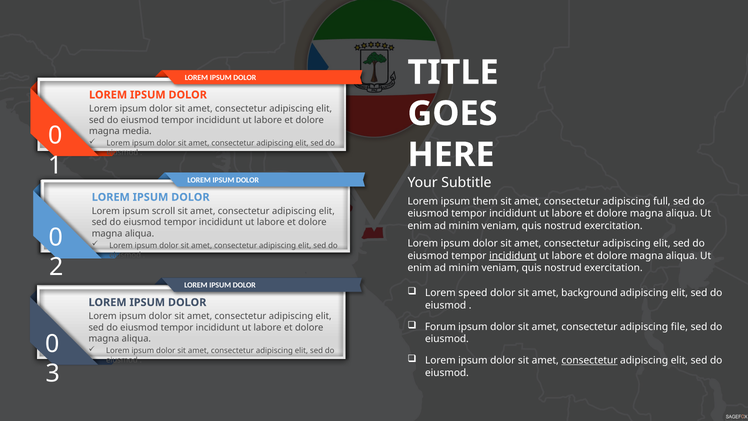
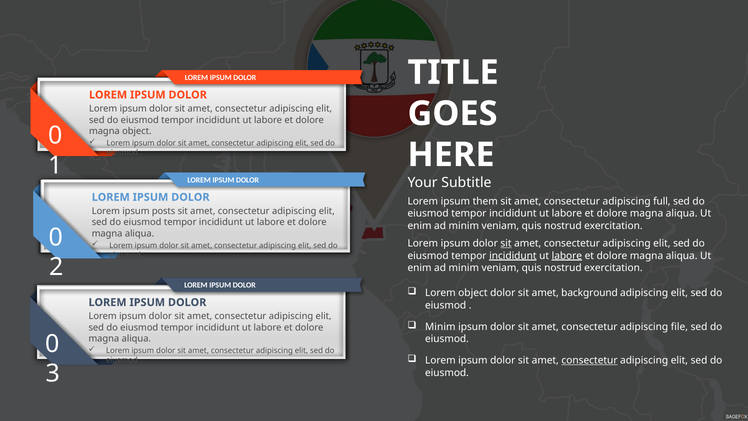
media at (137, 131): media -> object
scroll: scroll -> posts
sit at (506, 243) underline: none -> present
labore at (567, 256) underline: none -> present
Lorem speed: speed -> object
Forum at (440, 327): Forum -> Minim
